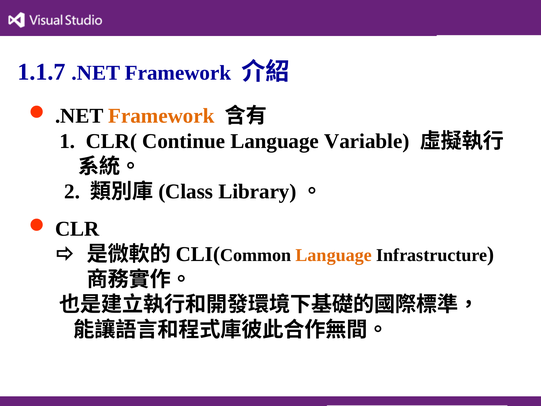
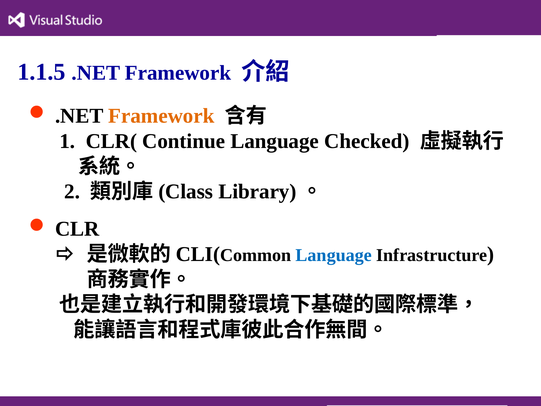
1.1.7: 1.1.7 -> 1.1.5
Variable: Variable -> Checked
Language at (334, 255) colour: orange -> blue
